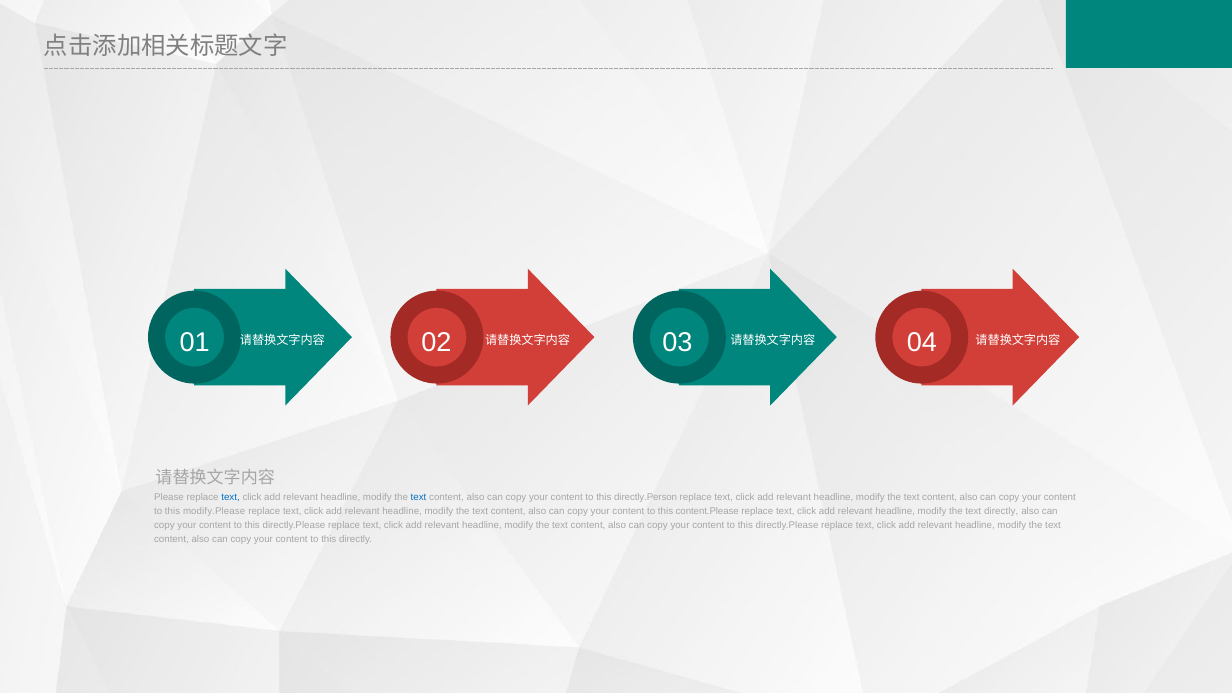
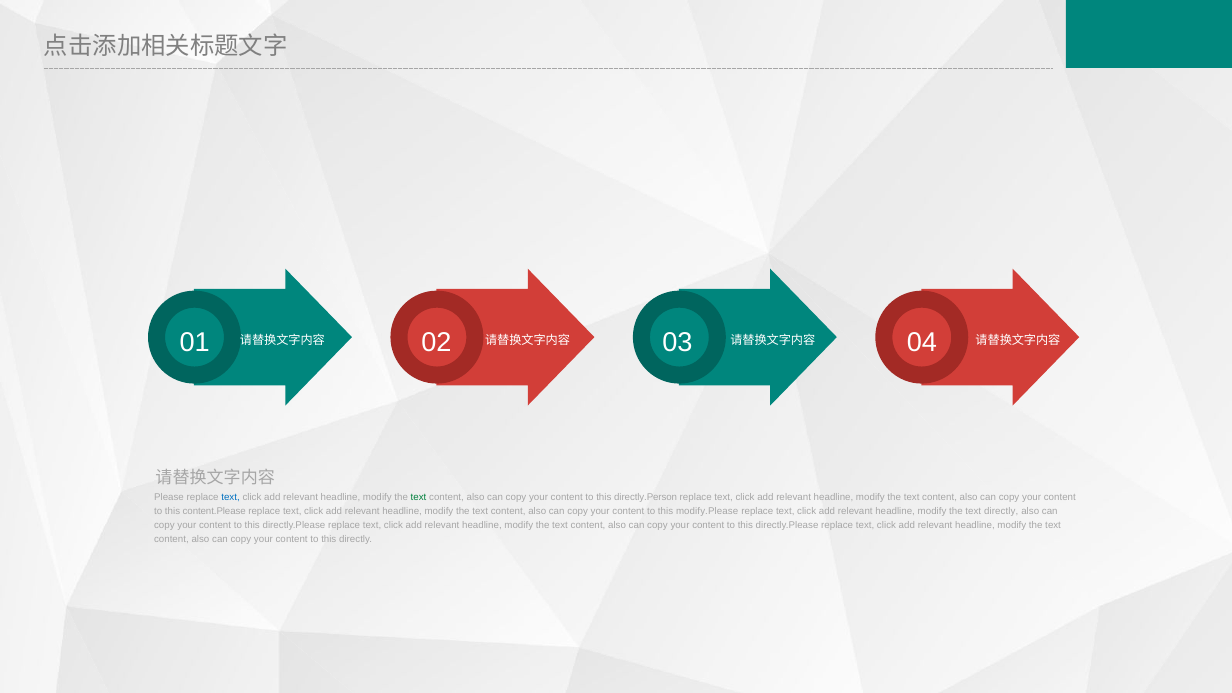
text at (419, 497) colour: blue -> green
modify.Please: modify.Please -> content.Please
content.Please: content.Please -> modify.Please
